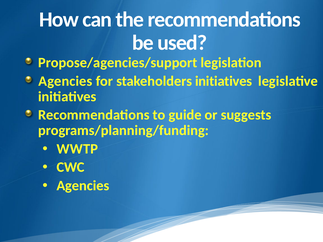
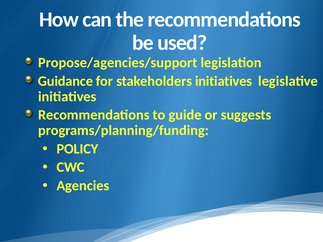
Agencies at (65, 81): Agencies -> Guidance
WWTP: WWTP -> POLICY
